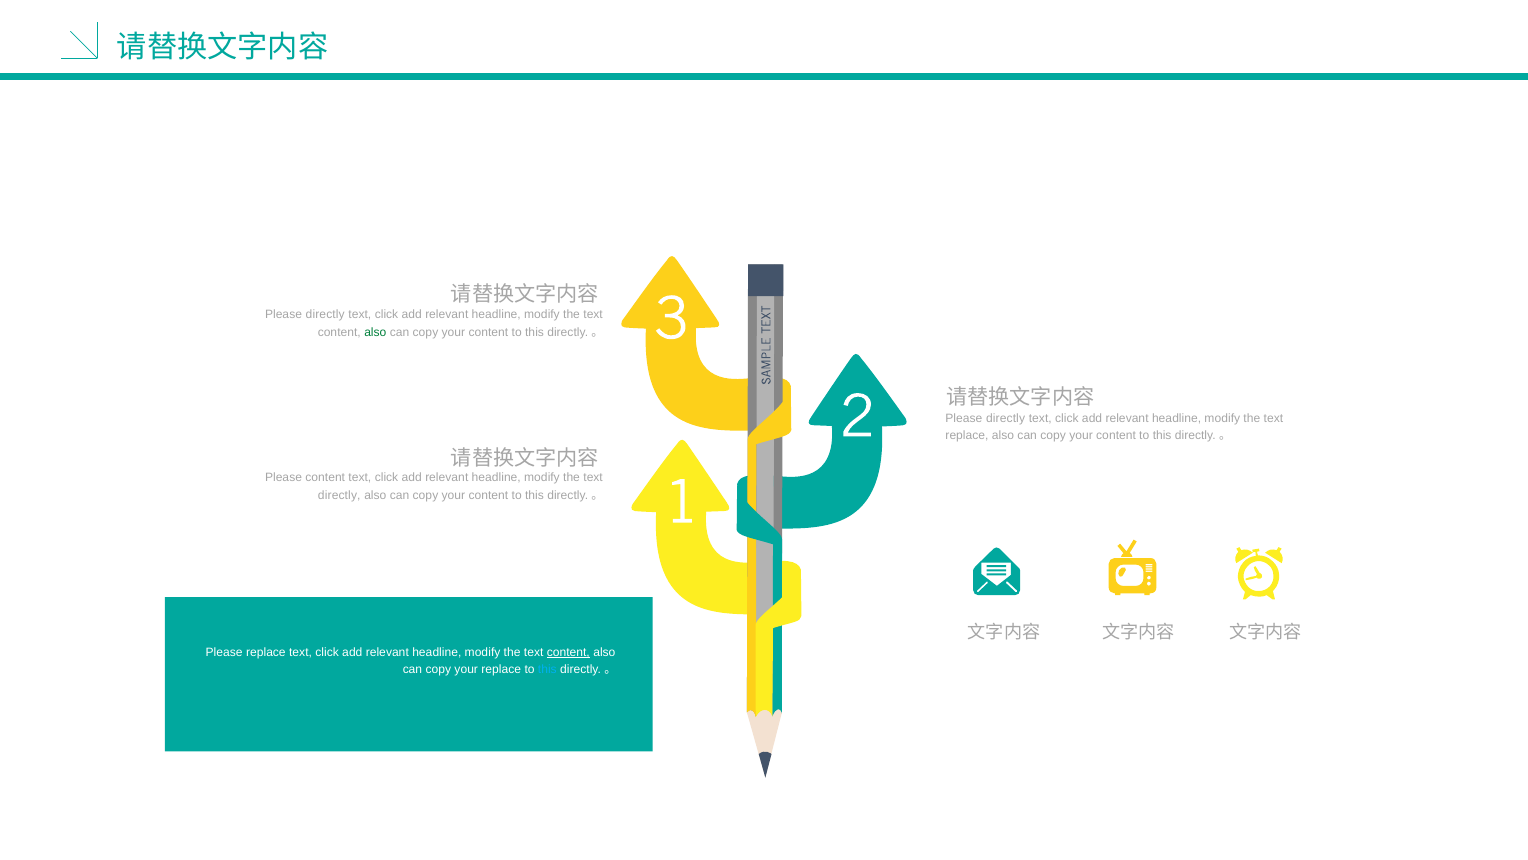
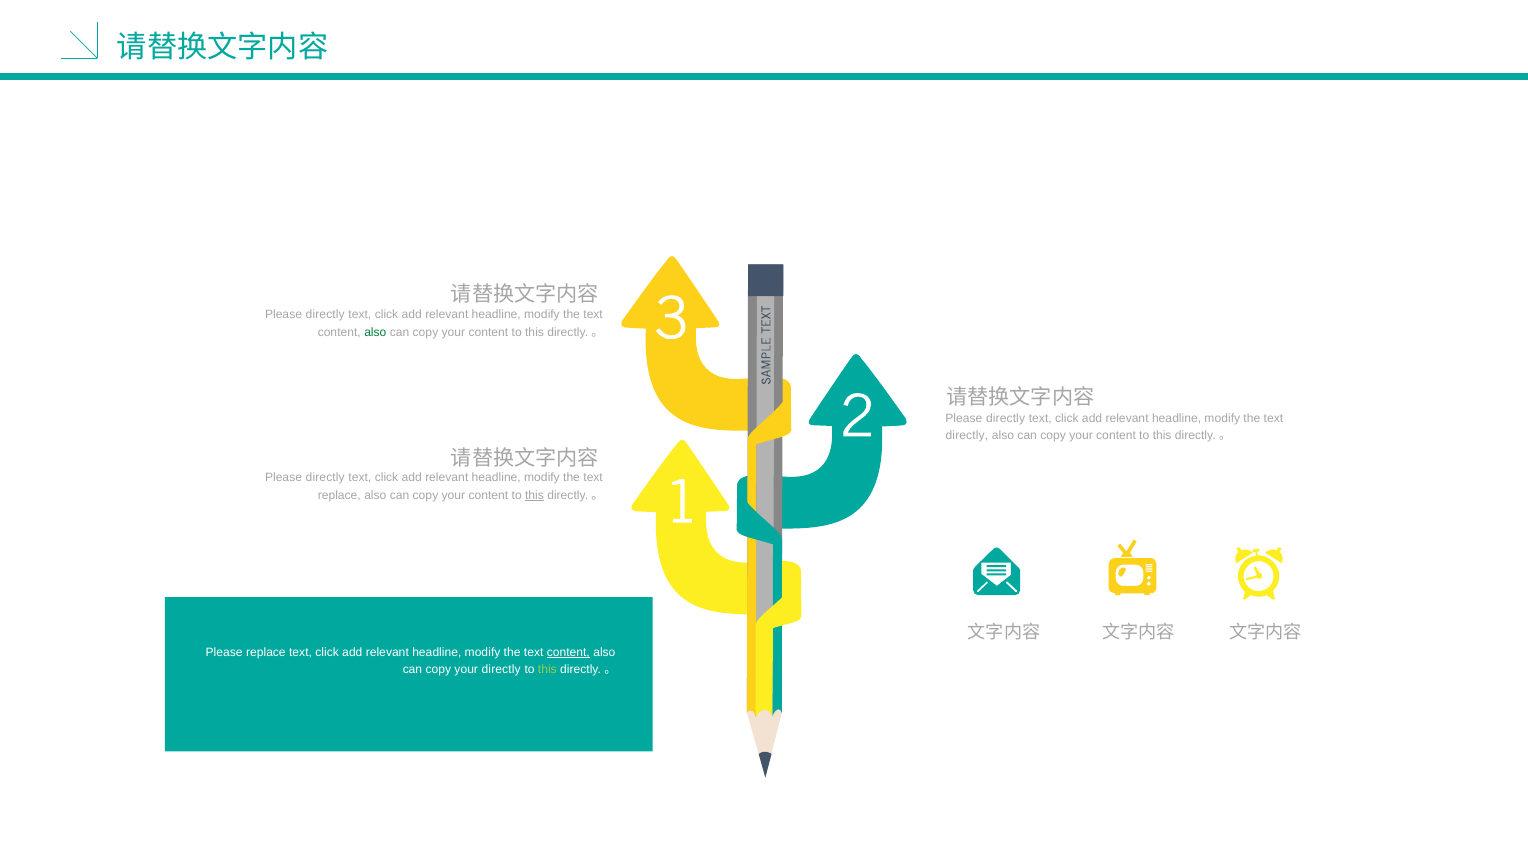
replace at (967, 435): replace -> directly
content at (325, 478): content -> directly
directly at (339, 495): directly -> replace
this at (535, 495) underline: none -> present
your replace: replace -> directly
this at (547, 669) colour: light blue -> light green
